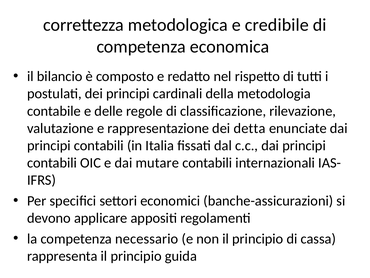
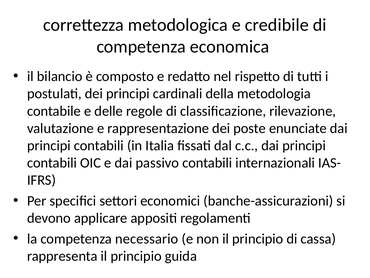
detta: detta -> poste
mutare: mutare -> passivo
